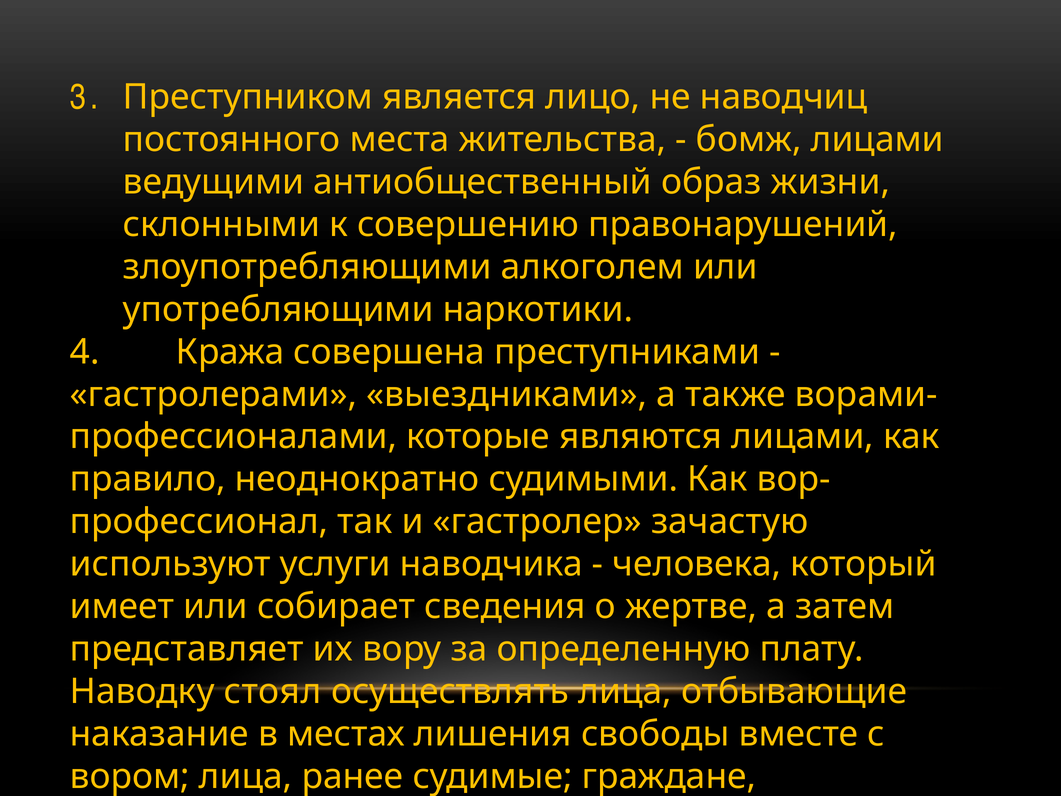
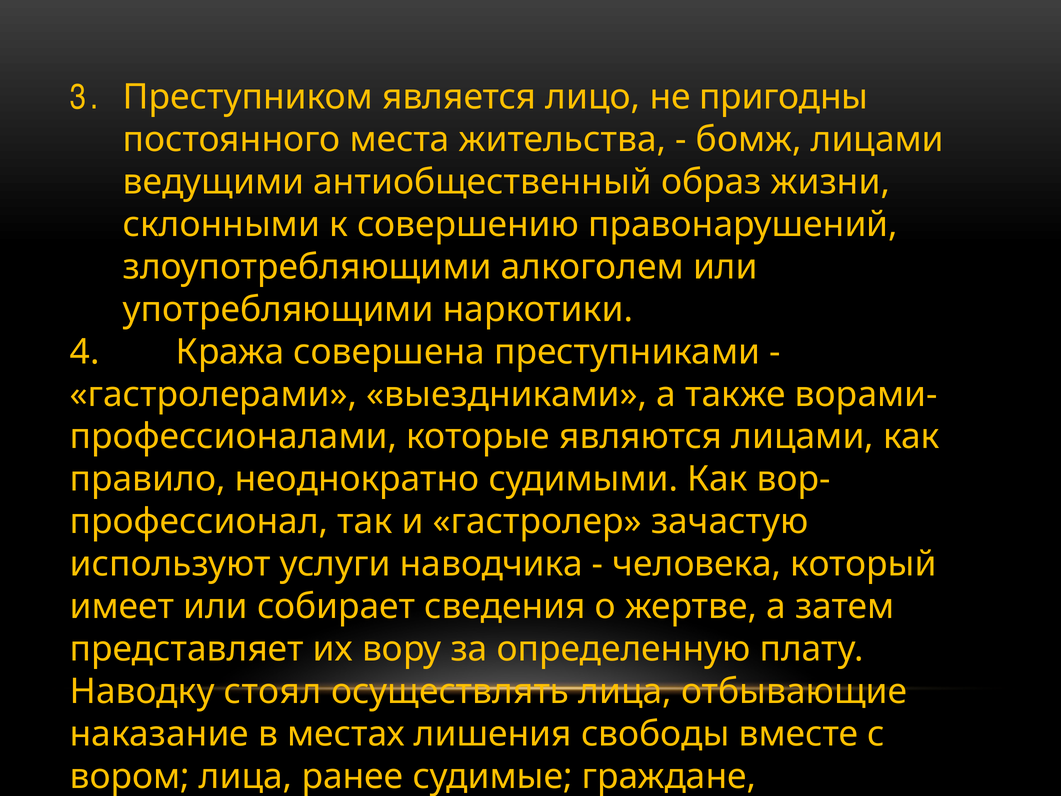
наводчиц: наводчиц -> пригодны
